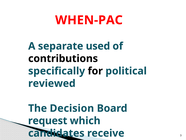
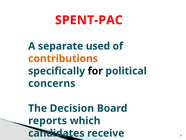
WHEN-PAC: WHEN-PAC -> SPENT-PAC
contributions at (63, 58) colour: black -> orange
reviewed: reviewed -> concerns
request: request -> reports
